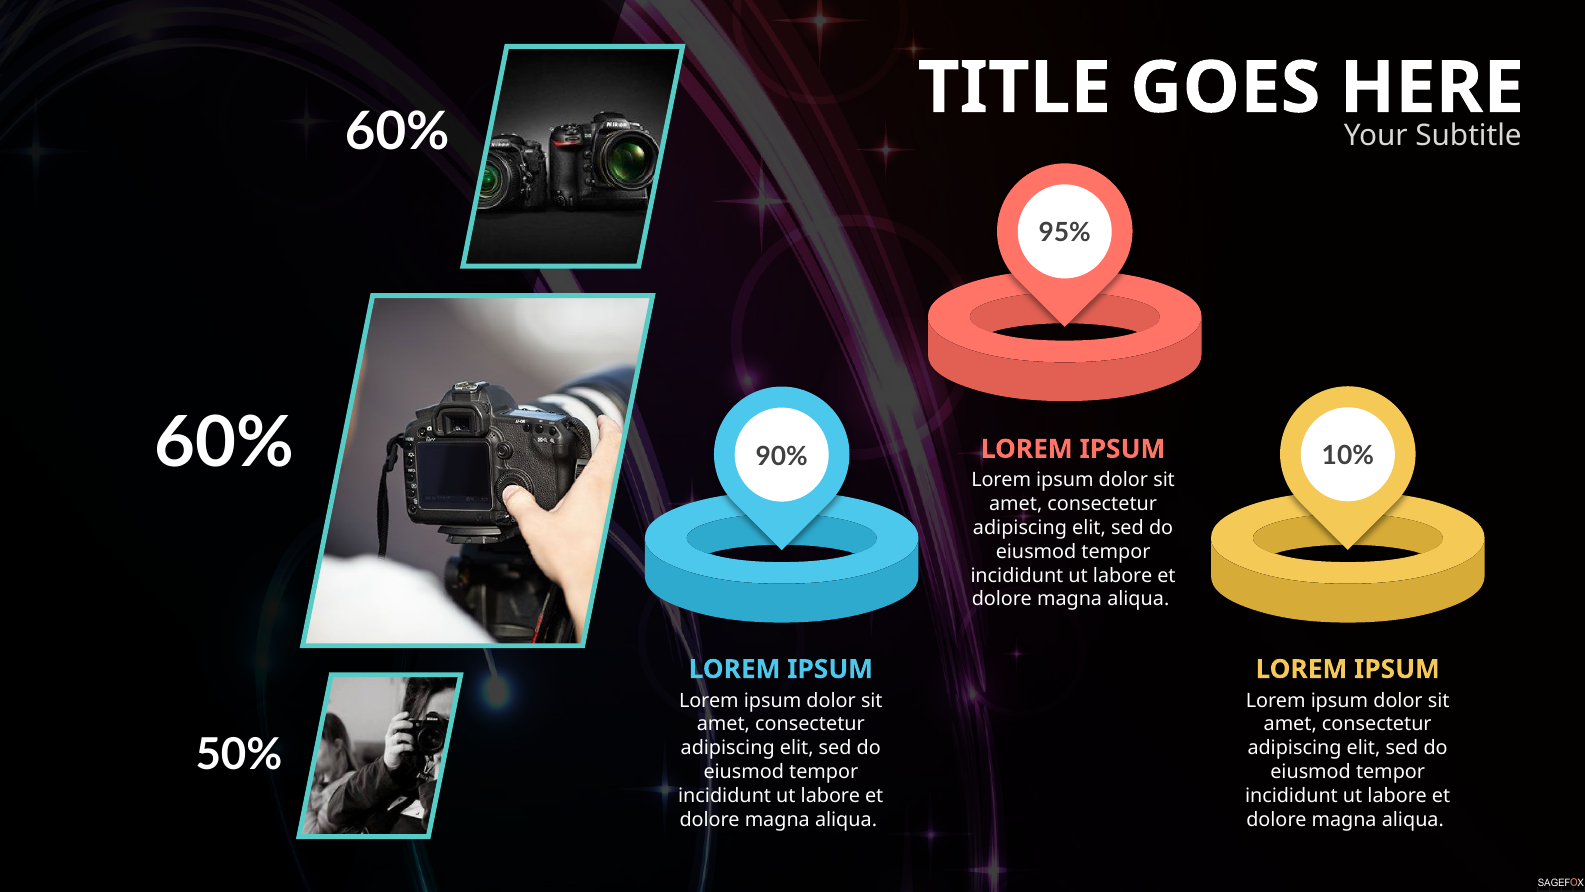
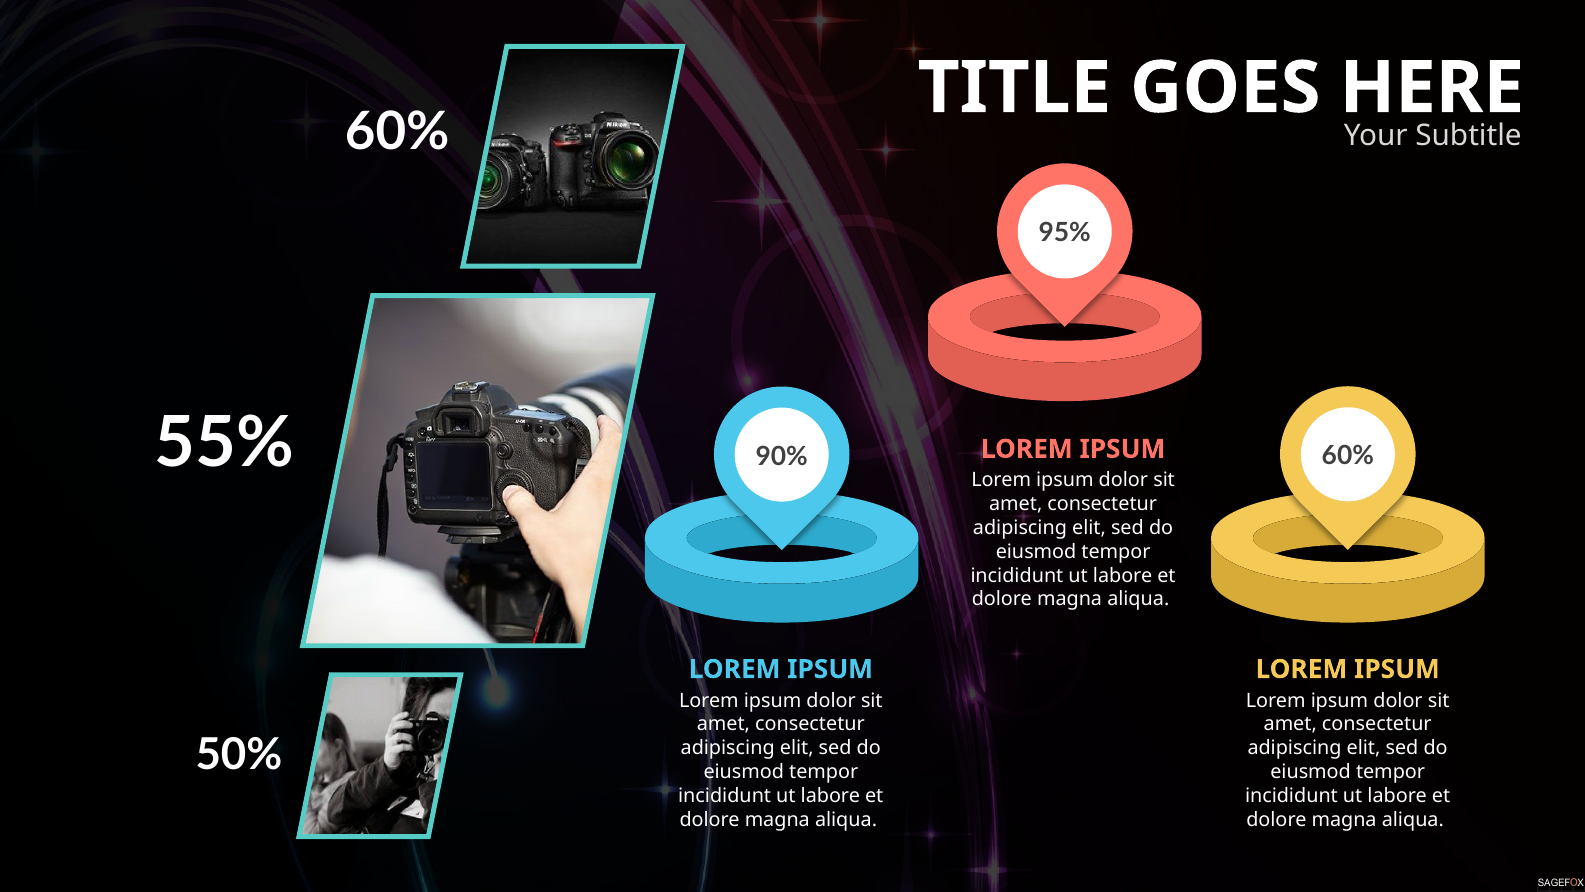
60% at (224, 443): 60% -> 55%
10% at (1348, 456): 10% -> 60%
